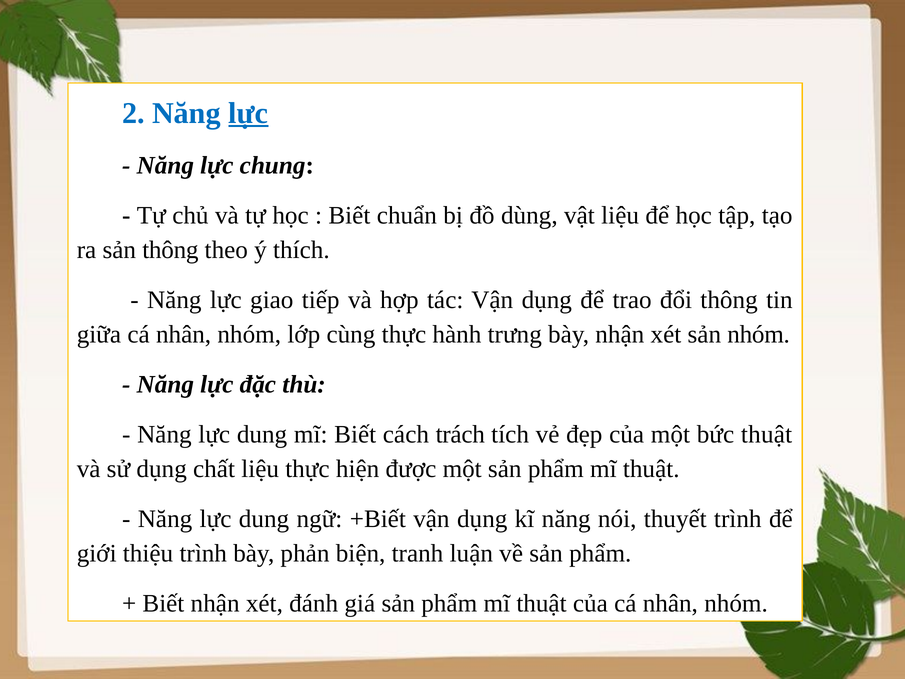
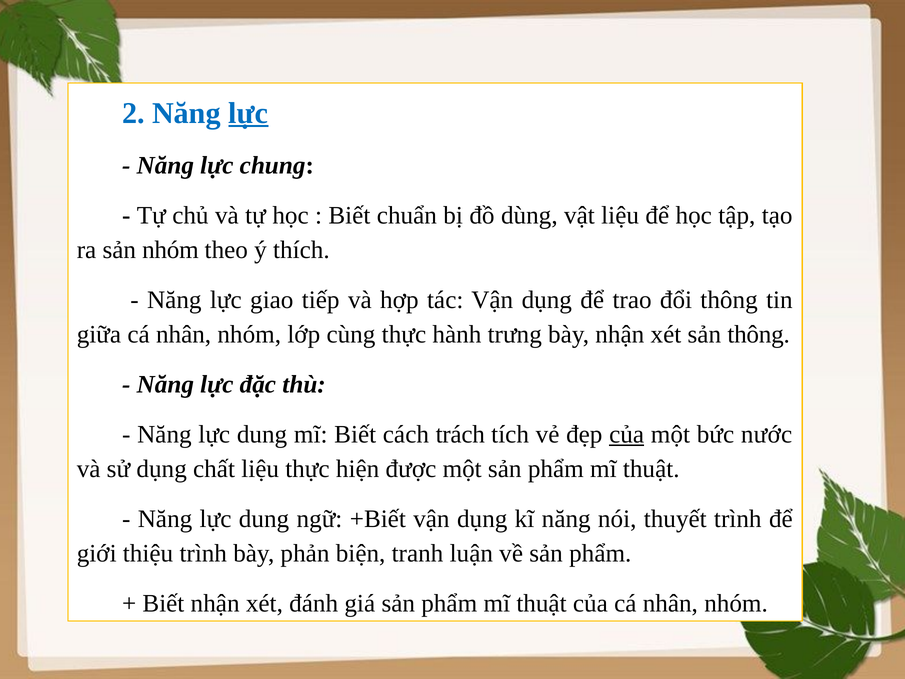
sản thông: thông -> nhóm
sản nhóm: nhóm -> thông
của at (627, 434) underline: none -> present
bức thuật: thuật -> nước
